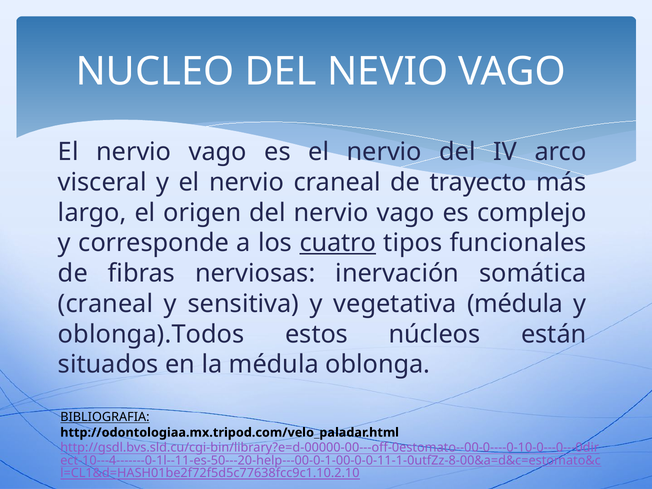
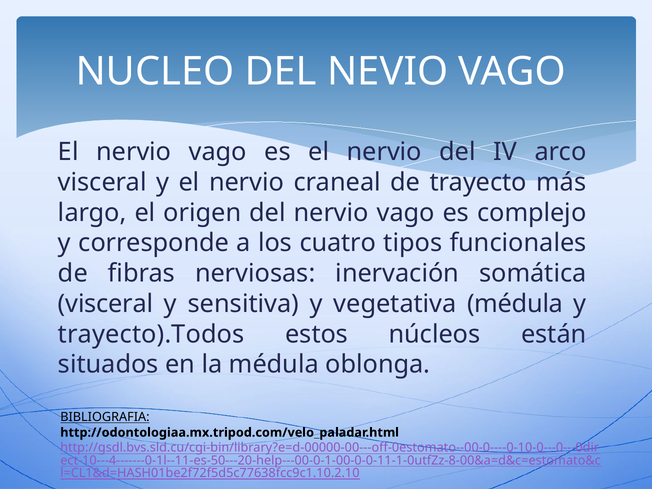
cuatro underline: present -> none
craneal at (106, 304): craneal -> visceral
oblonga).Todos: oblonga).Todos -> trayecto).Todos
